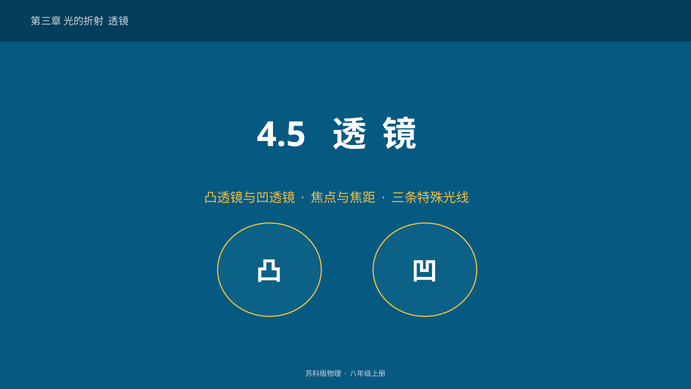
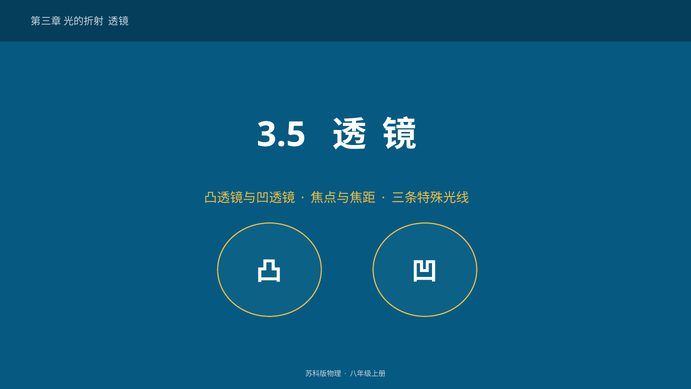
4.5: 4.5 -> 3.5
